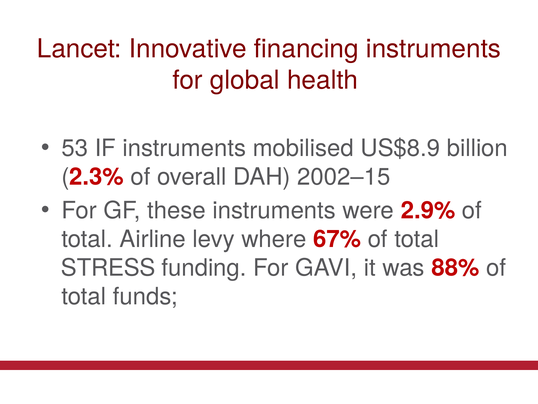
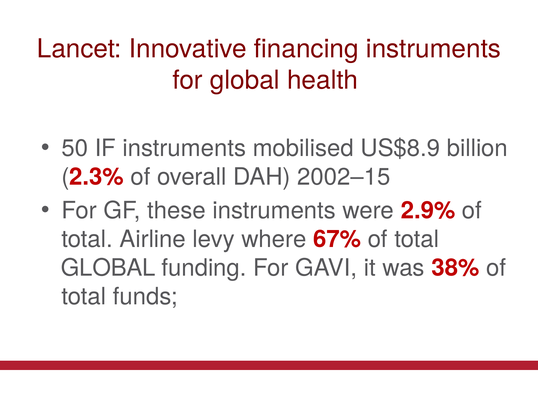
53: 53 -> 50
STRESS at (108, 268): STRESS -> GLOBAL
88%: 88% -> 38%
